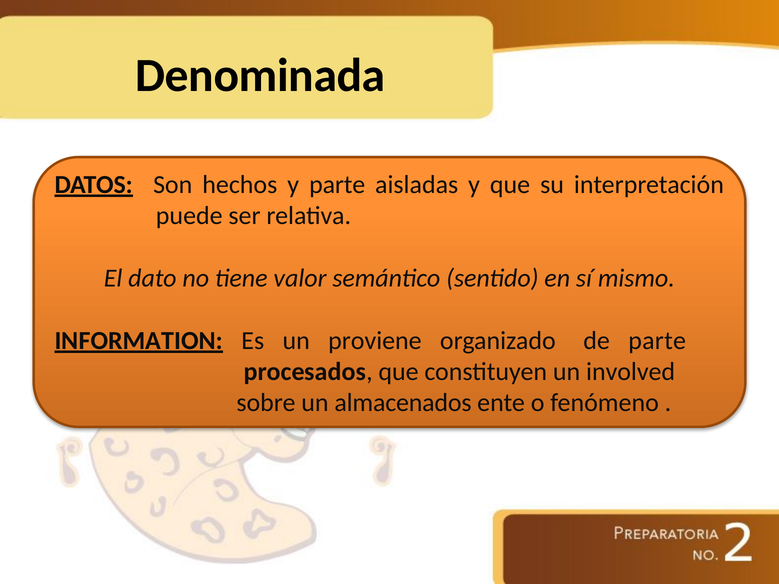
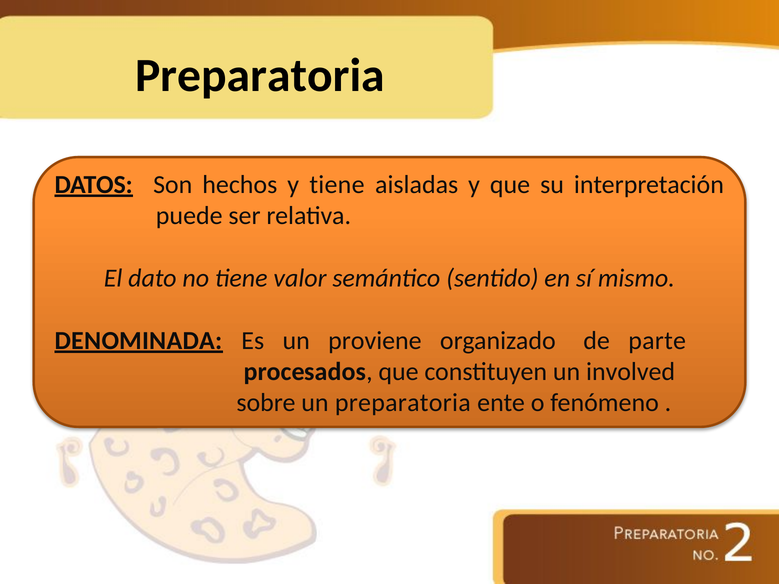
Denominada at (260, 75): Denominada -> Preparatoria
y parte: parte -> tiene
INFORMATION: INFORMATION -> DENOMINADA
un almacenados: almacenados -> preparatoria
